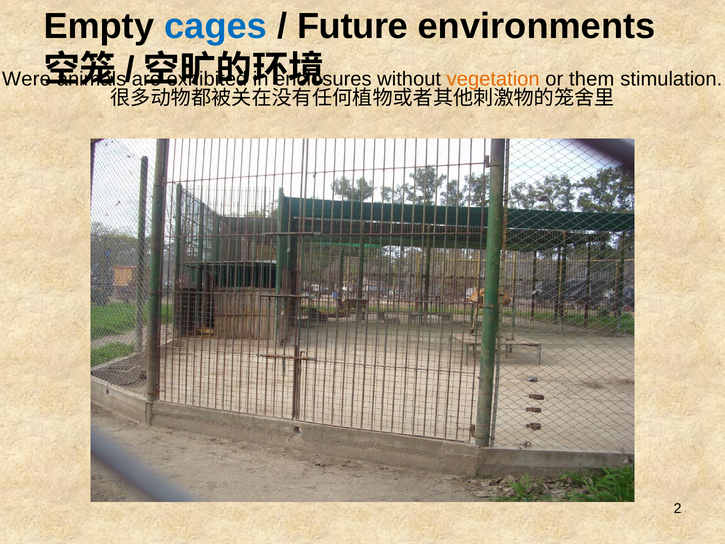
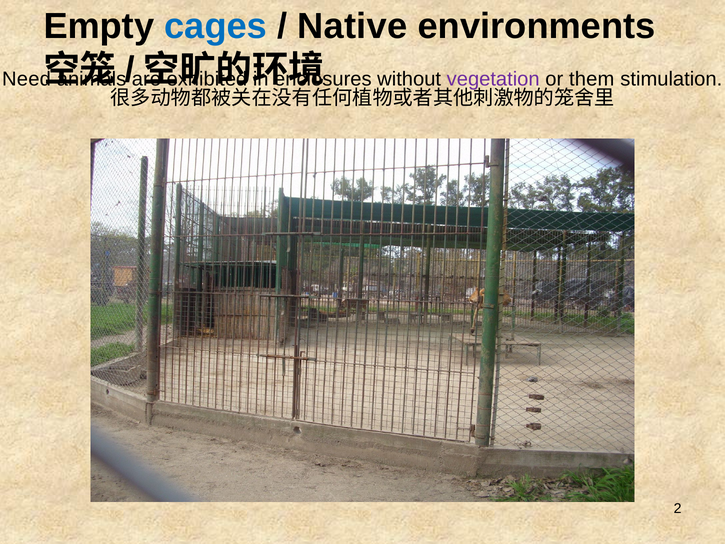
Future: Future -> Native
Were: Were -> Need
vegetation colour: orange -> purple
